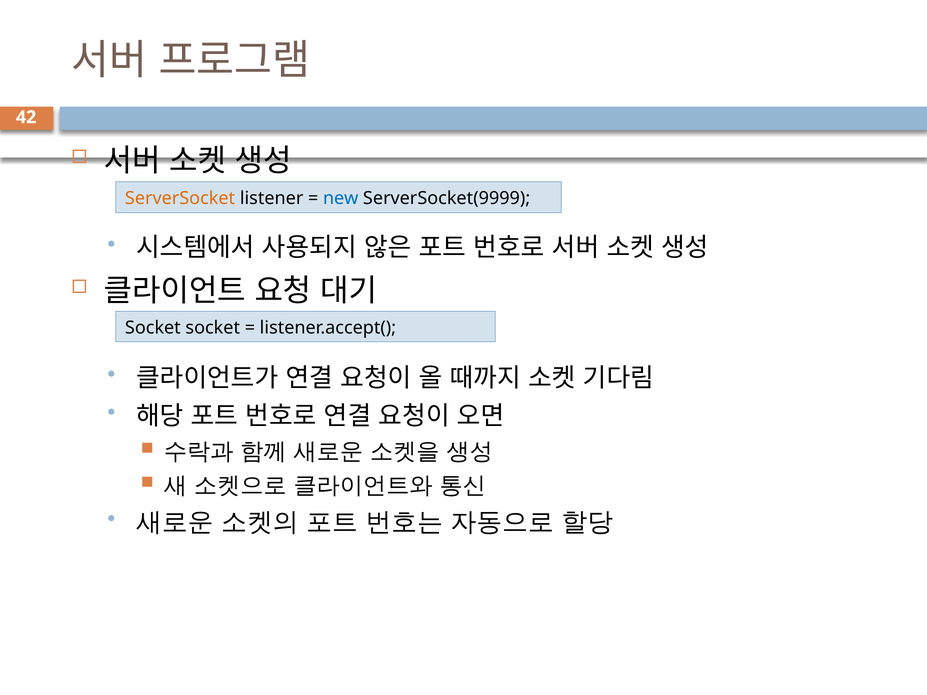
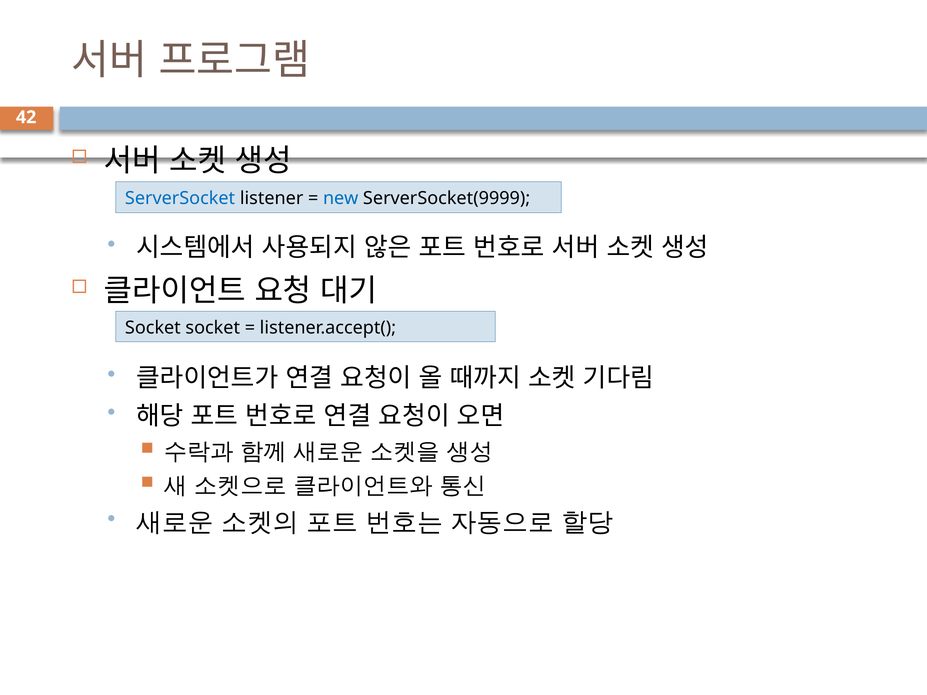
ServerSocket colour: orange -> blue
